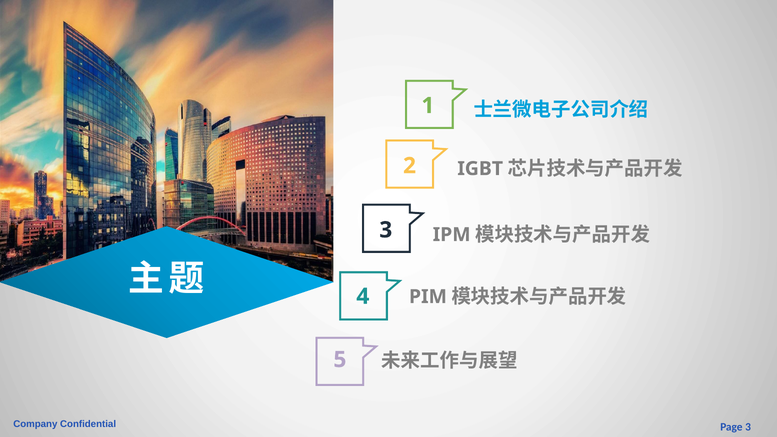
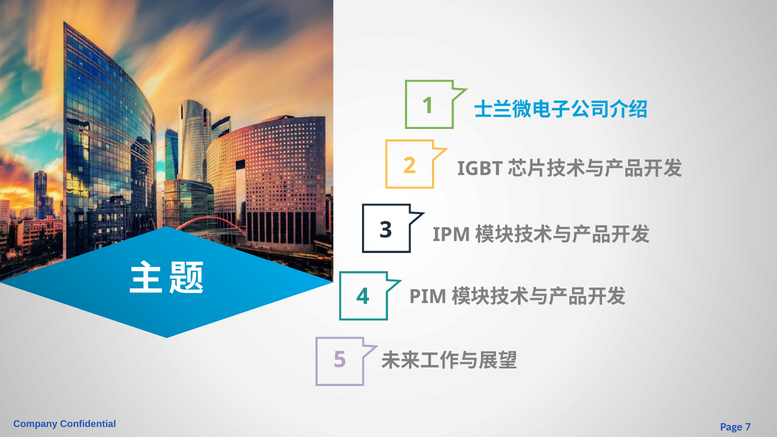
3 at (748, 427): 3 -> 7
